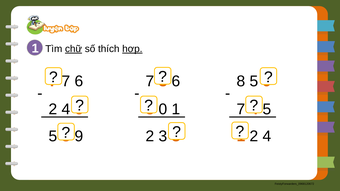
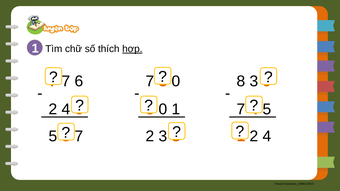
chữ underline: present -> none
6 at (176, 81): 6 -> 0
8 5: 5 -> 3
9 at (79, 136): 9 -> 7
